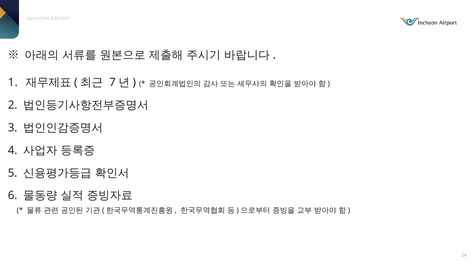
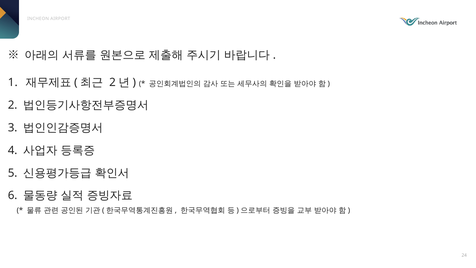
7 at (112, 82): 7 -> 2
